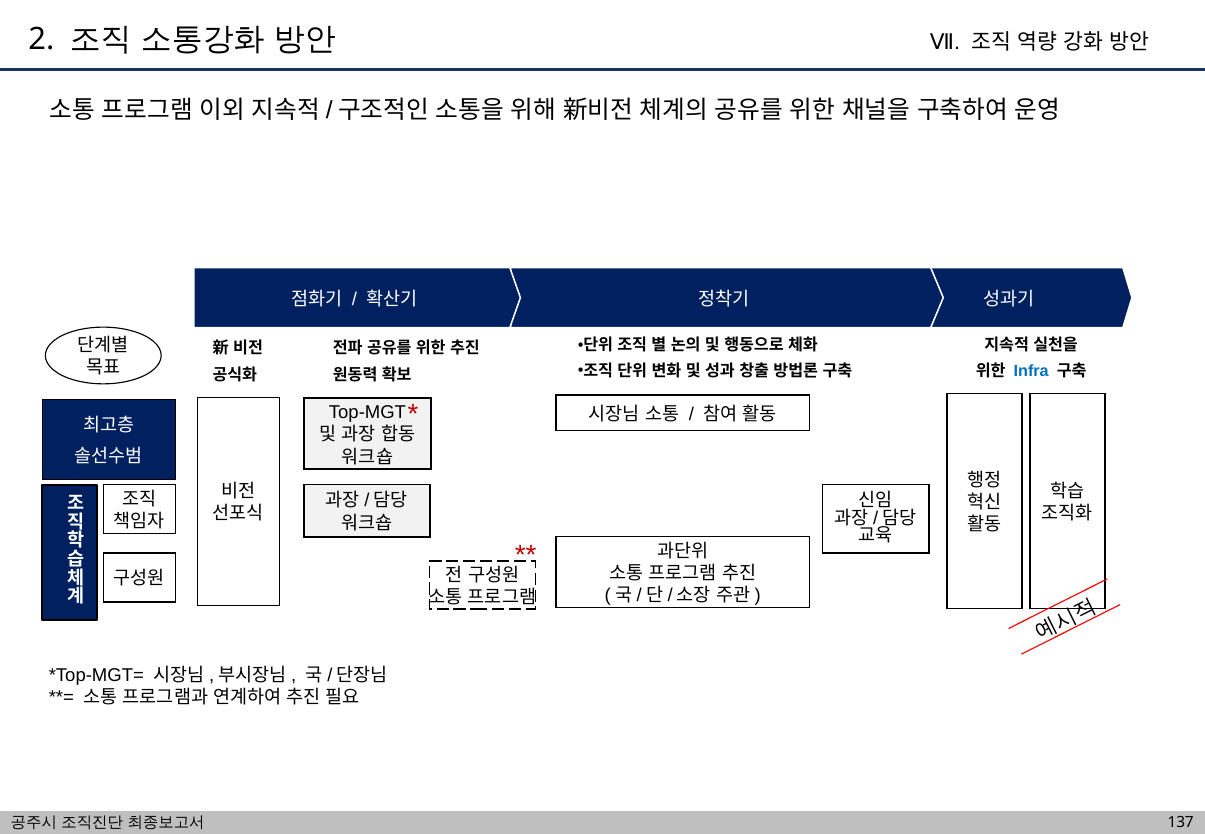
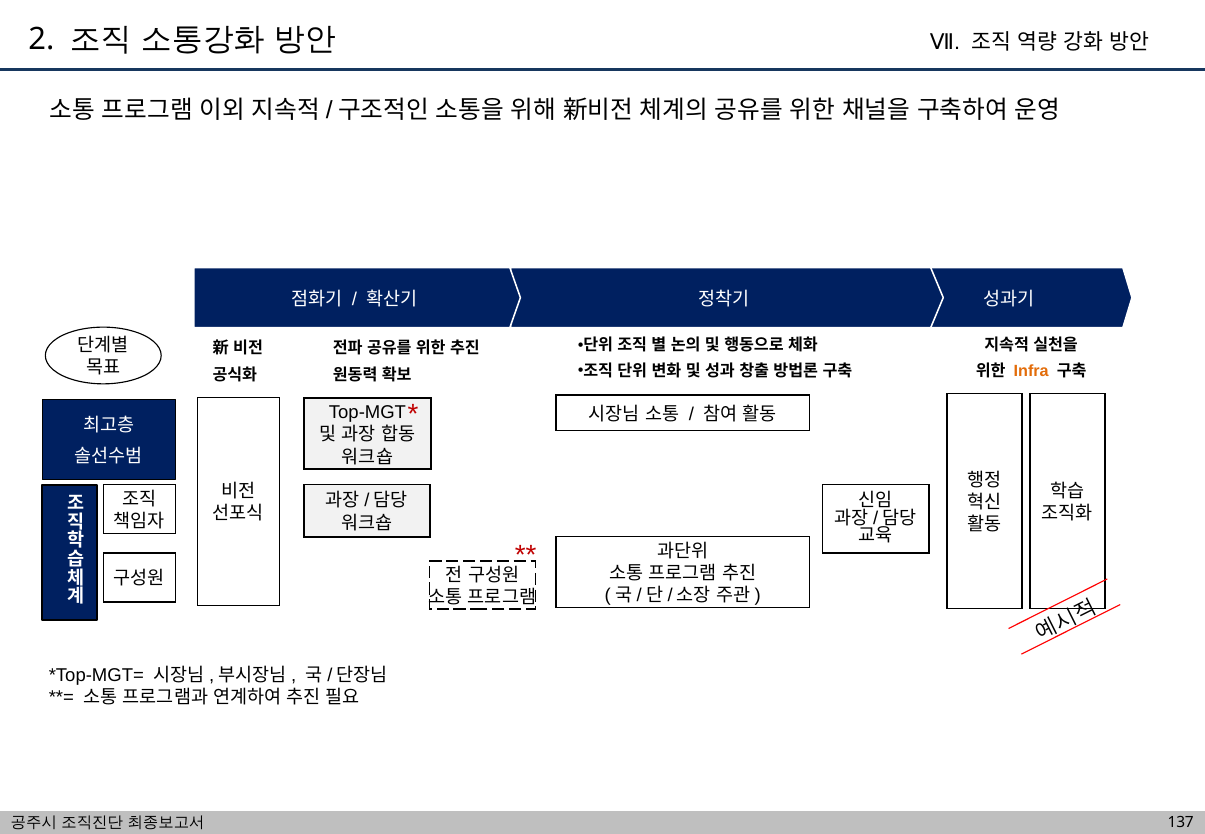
Infra colour: blue -> orange
